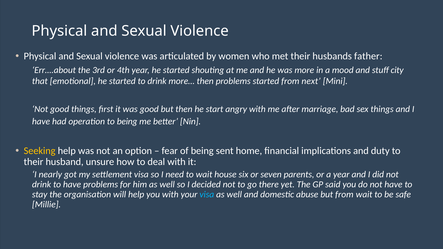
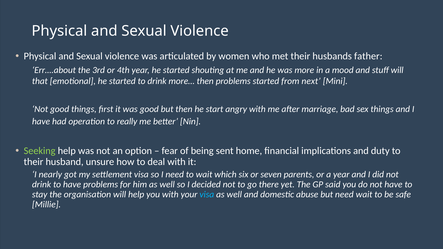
stuff city: city -> will
to being: being -> really
Seeking colour: yellow -> light green
house: house -> which
but from: from -> need
